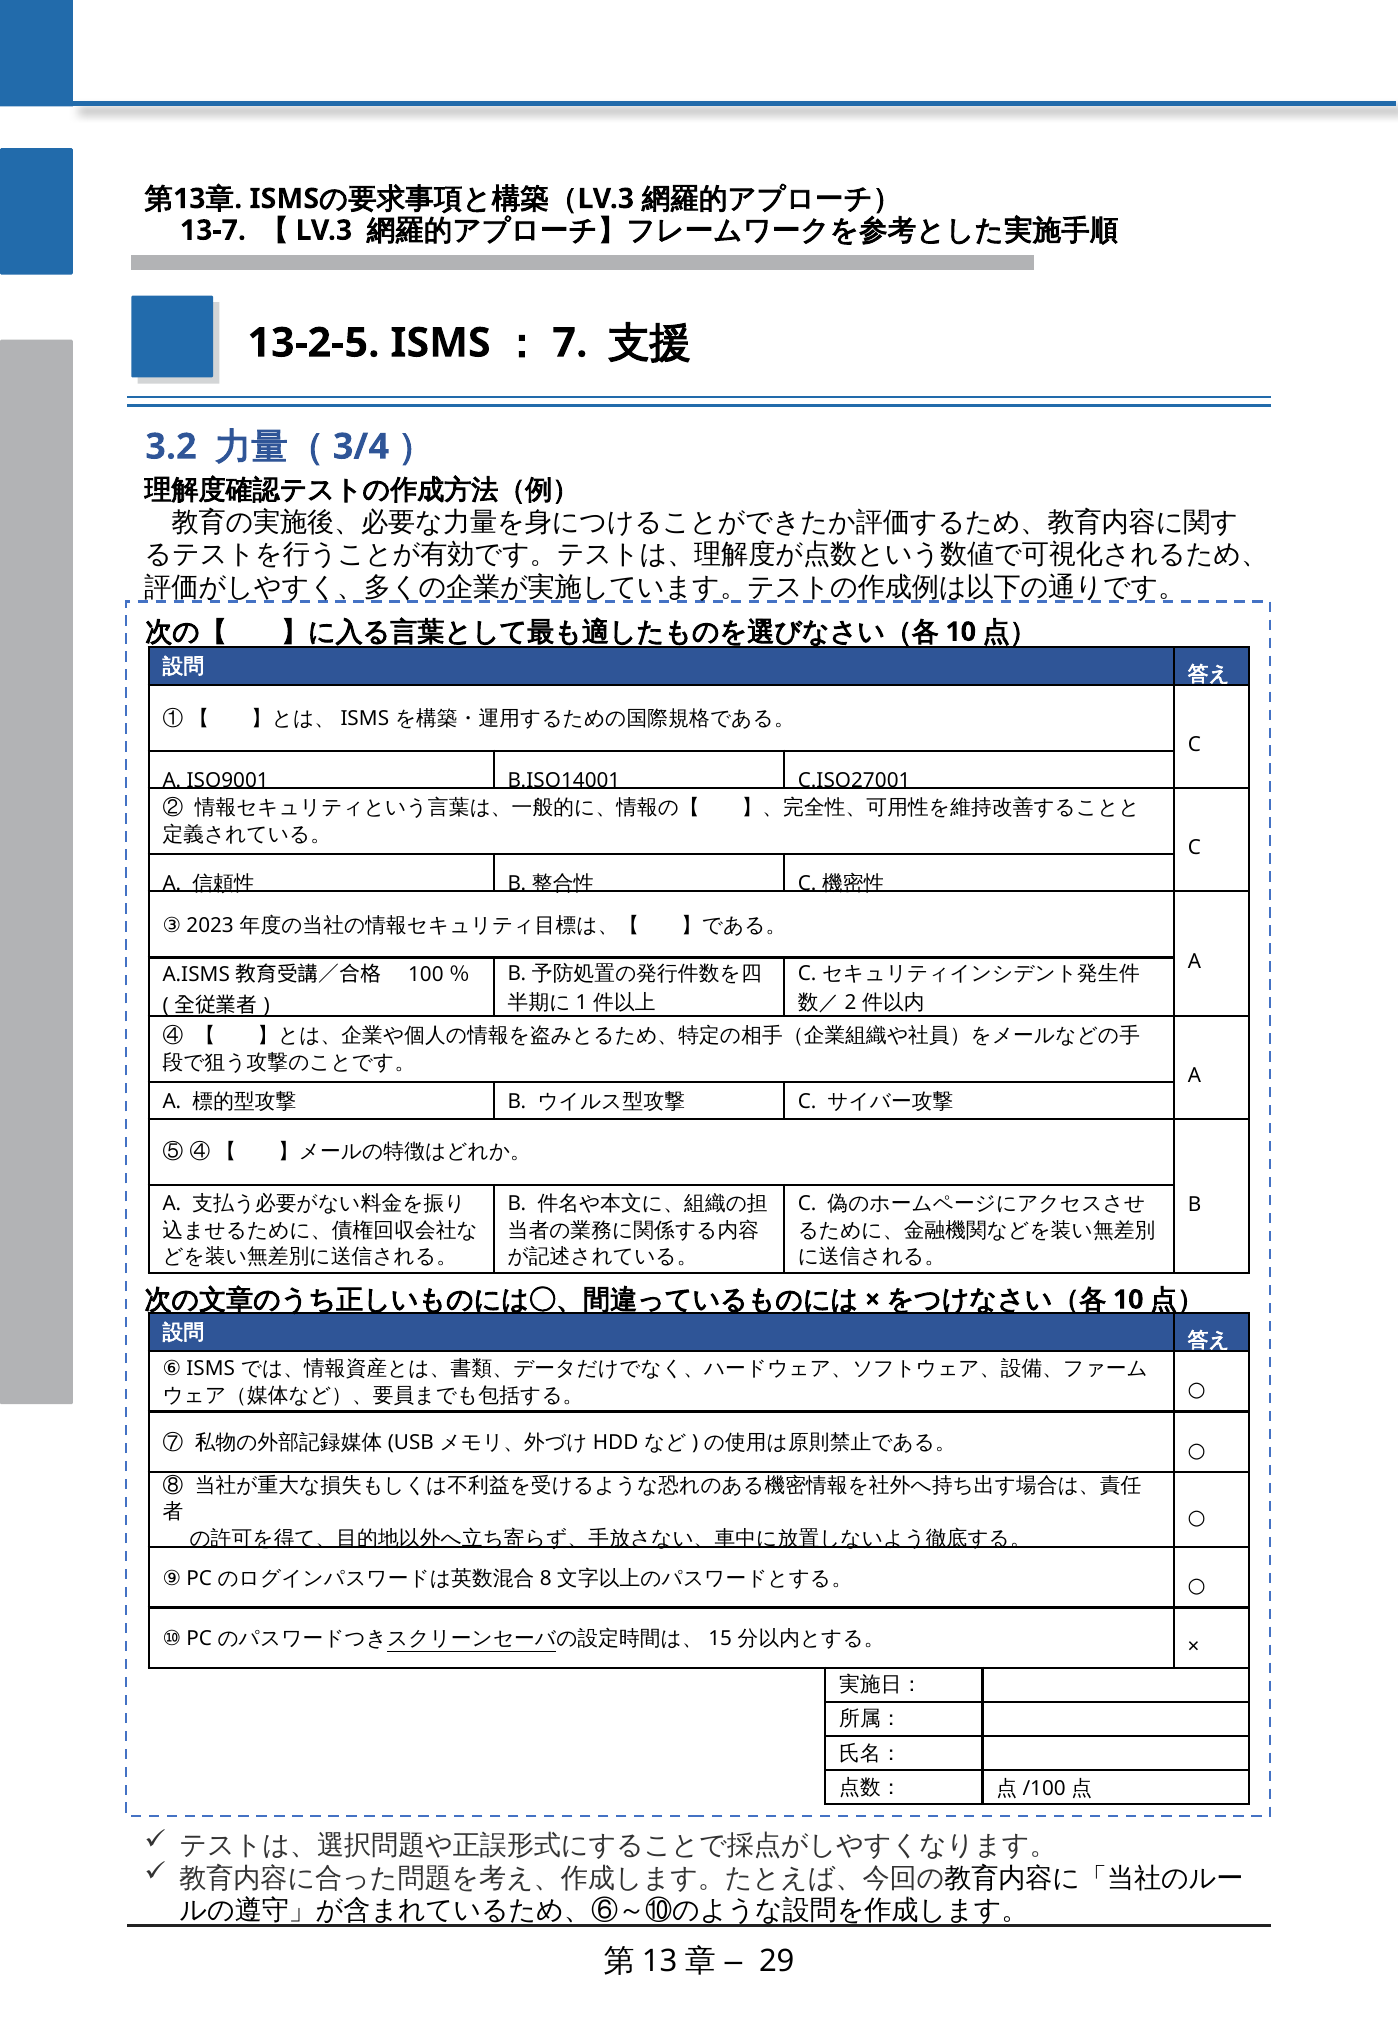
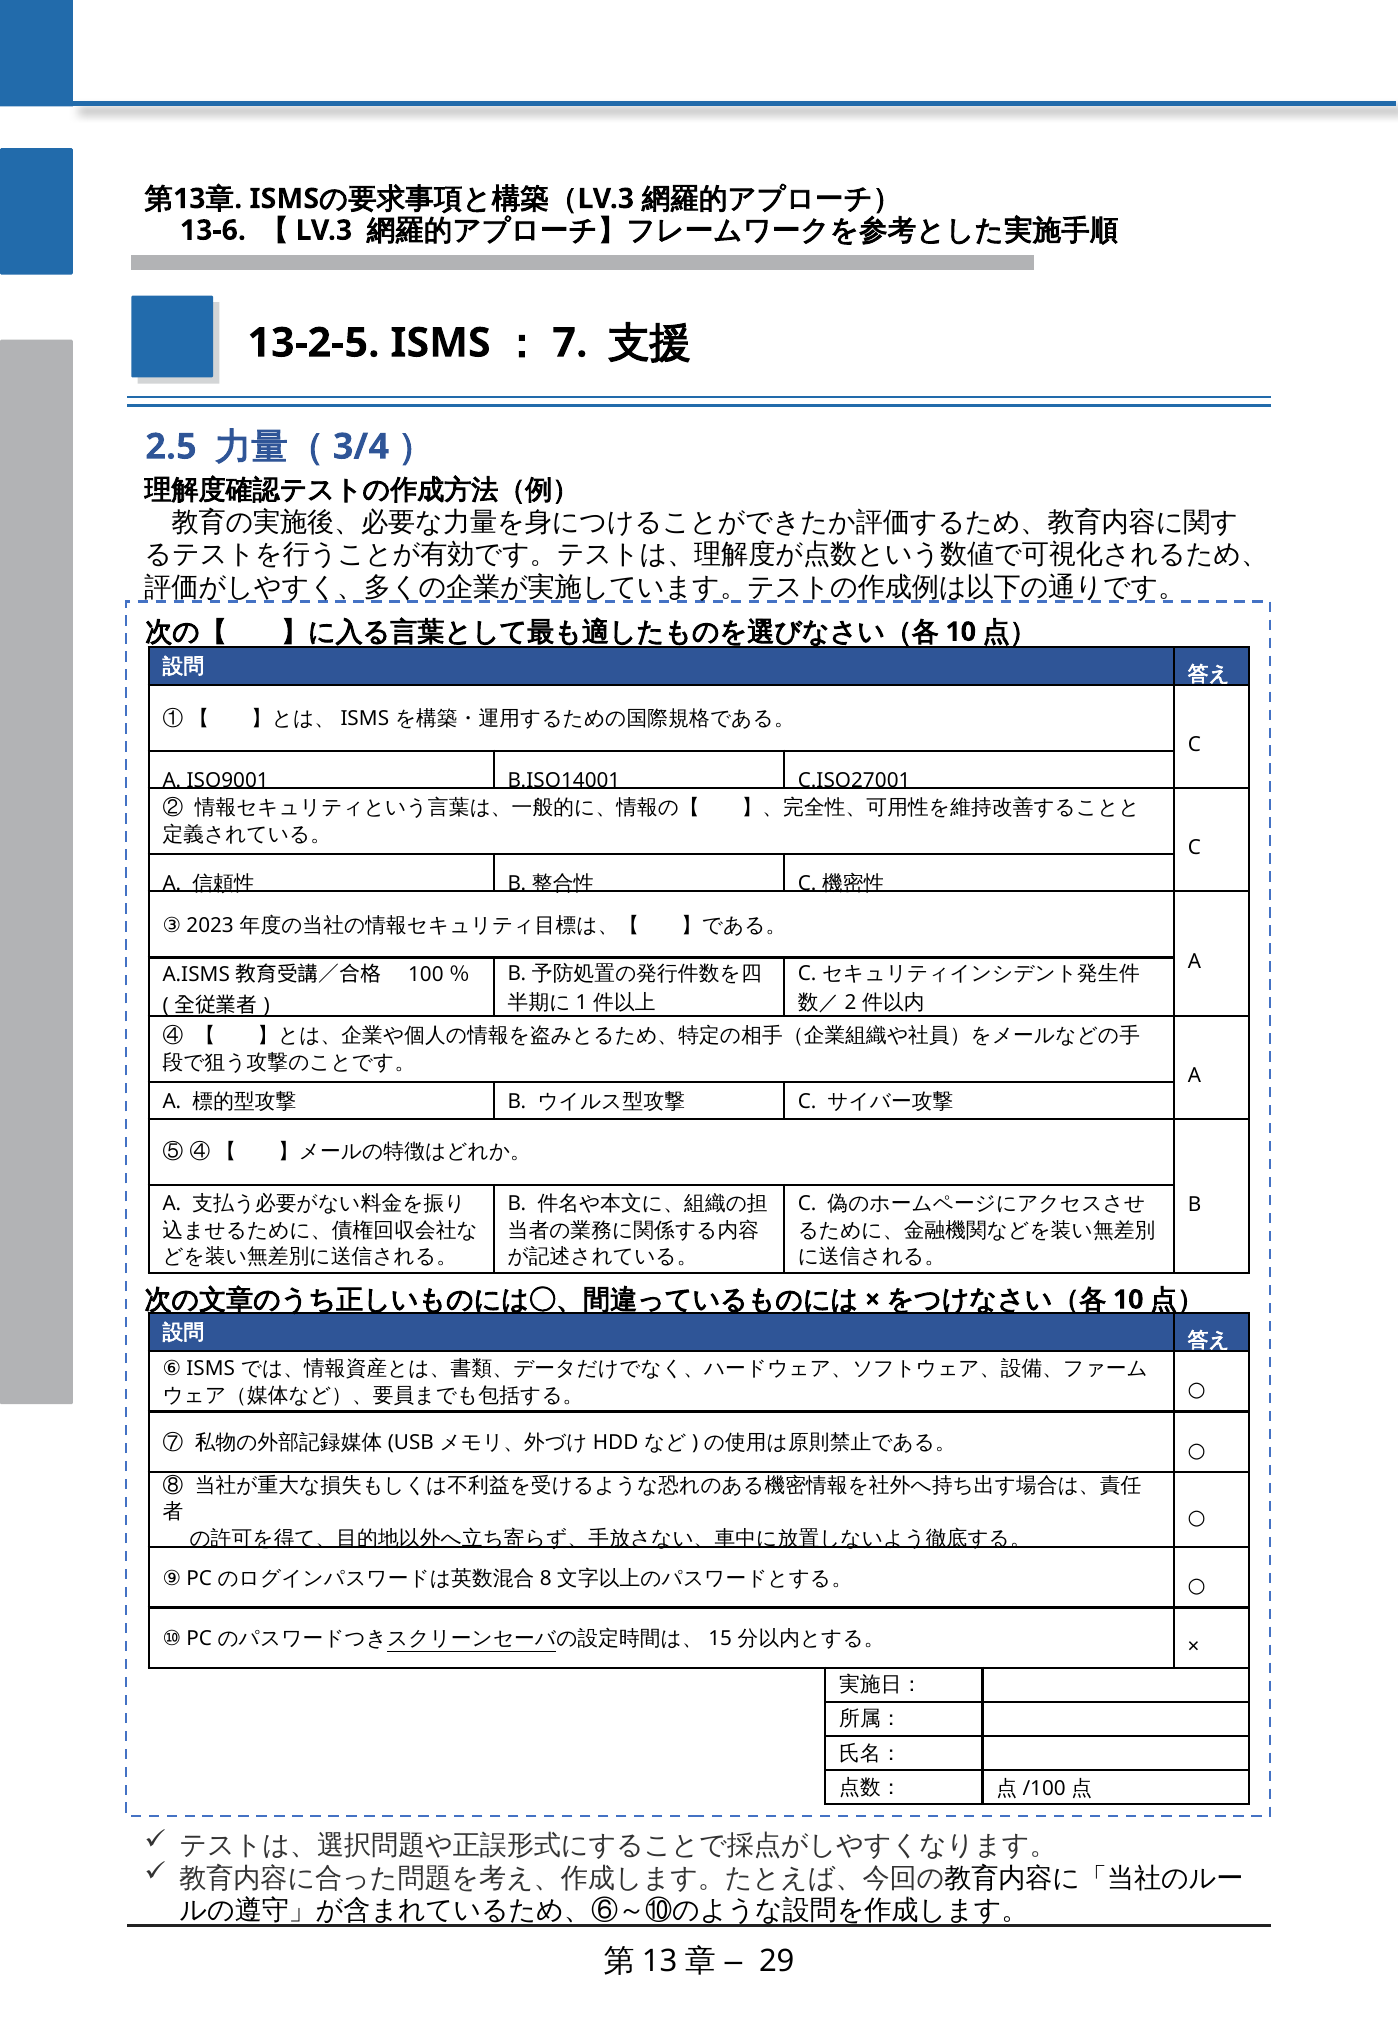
13-7: 13-7 -> 13-6
3.2: 3.2 -> 2.5
